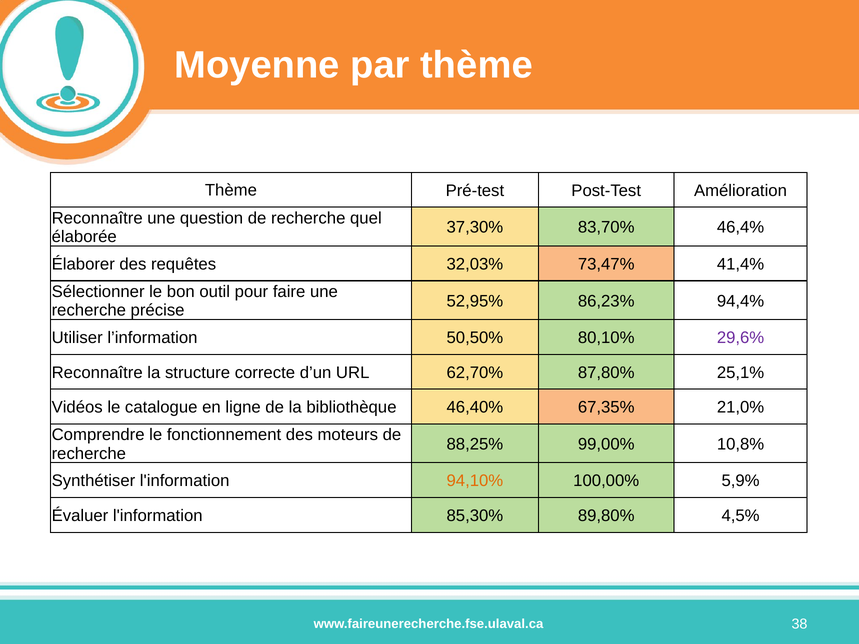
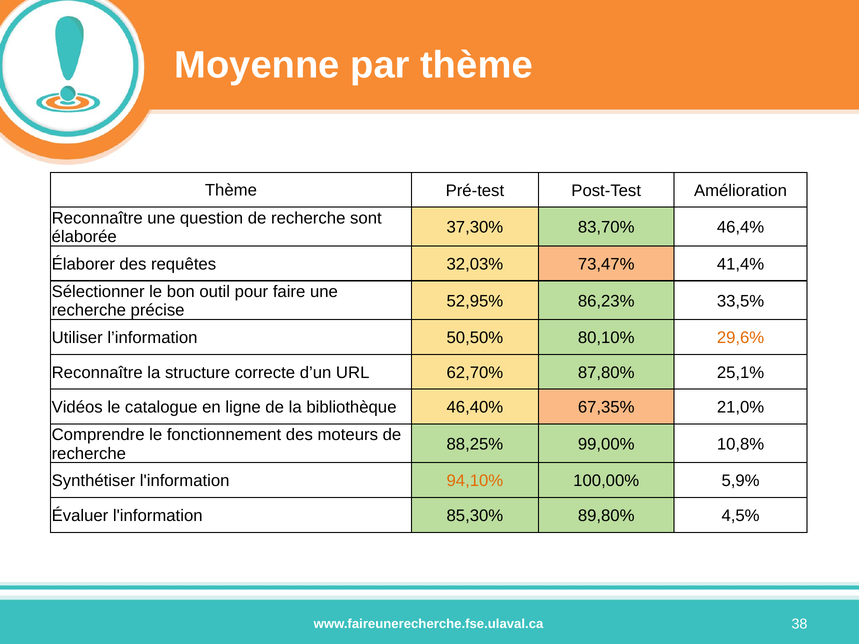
quel: quel -> sont
94,4%: 94,4% -> 33,5%
29,6% colour: purple -> orange
